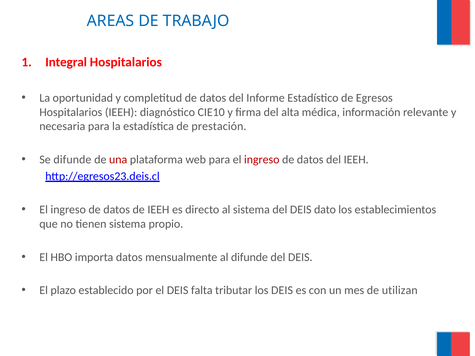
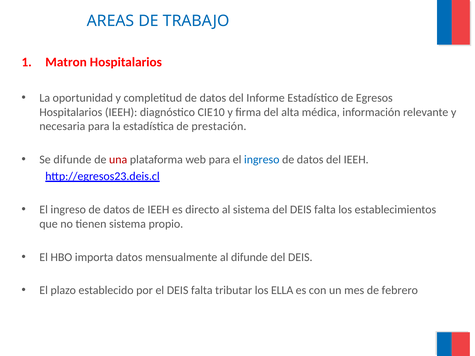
Integral: Integral -> Matron
ingreso at (262, 160) colour: red -> blue
del DEIS dato: dato -> falta
los DEIS: DEIS -> ELLA
utilizan: utilizan -> febrero
